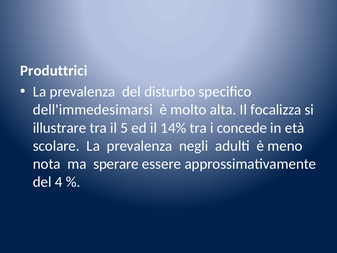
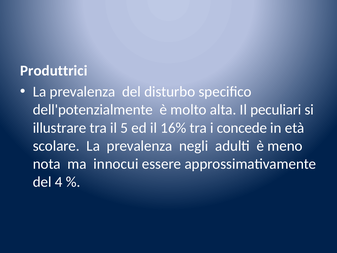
dell'immedesimarsi: dell'immedesimarsi -> dell'potenzialmente
focalizza: focalizza -> peculiari
14%: 14% -> 16%
sperare: sperare -> innocui
